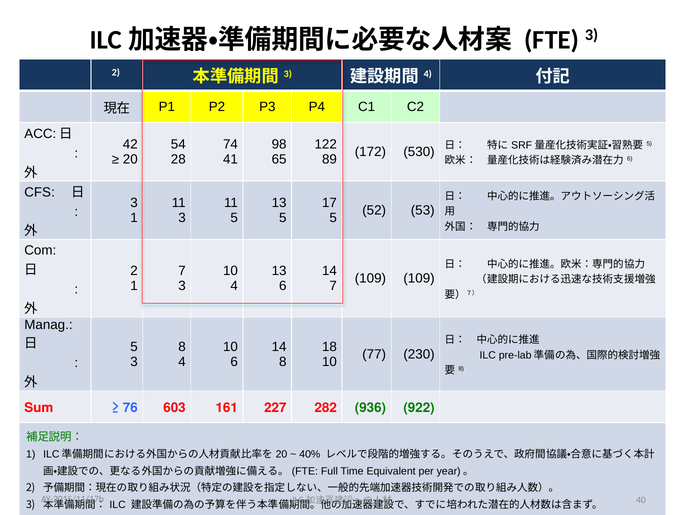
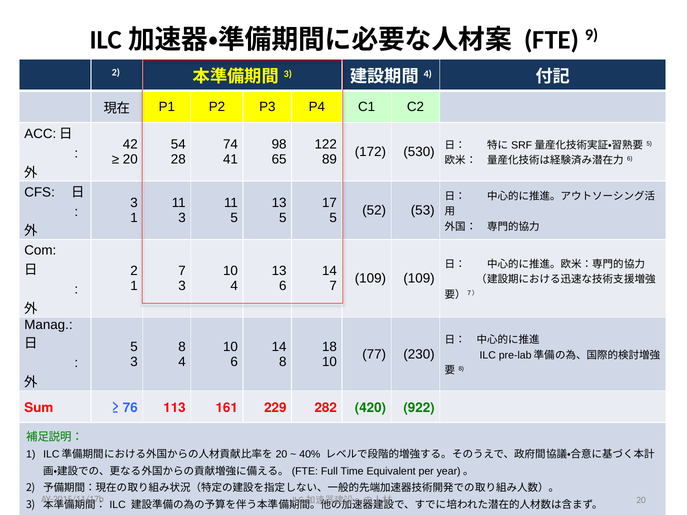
FTE 3: 3 -> 9
603: 603 -> 113
227: 227 -> 229
936: 936 -> 420
40 at (641, 500): 40 -> 20
